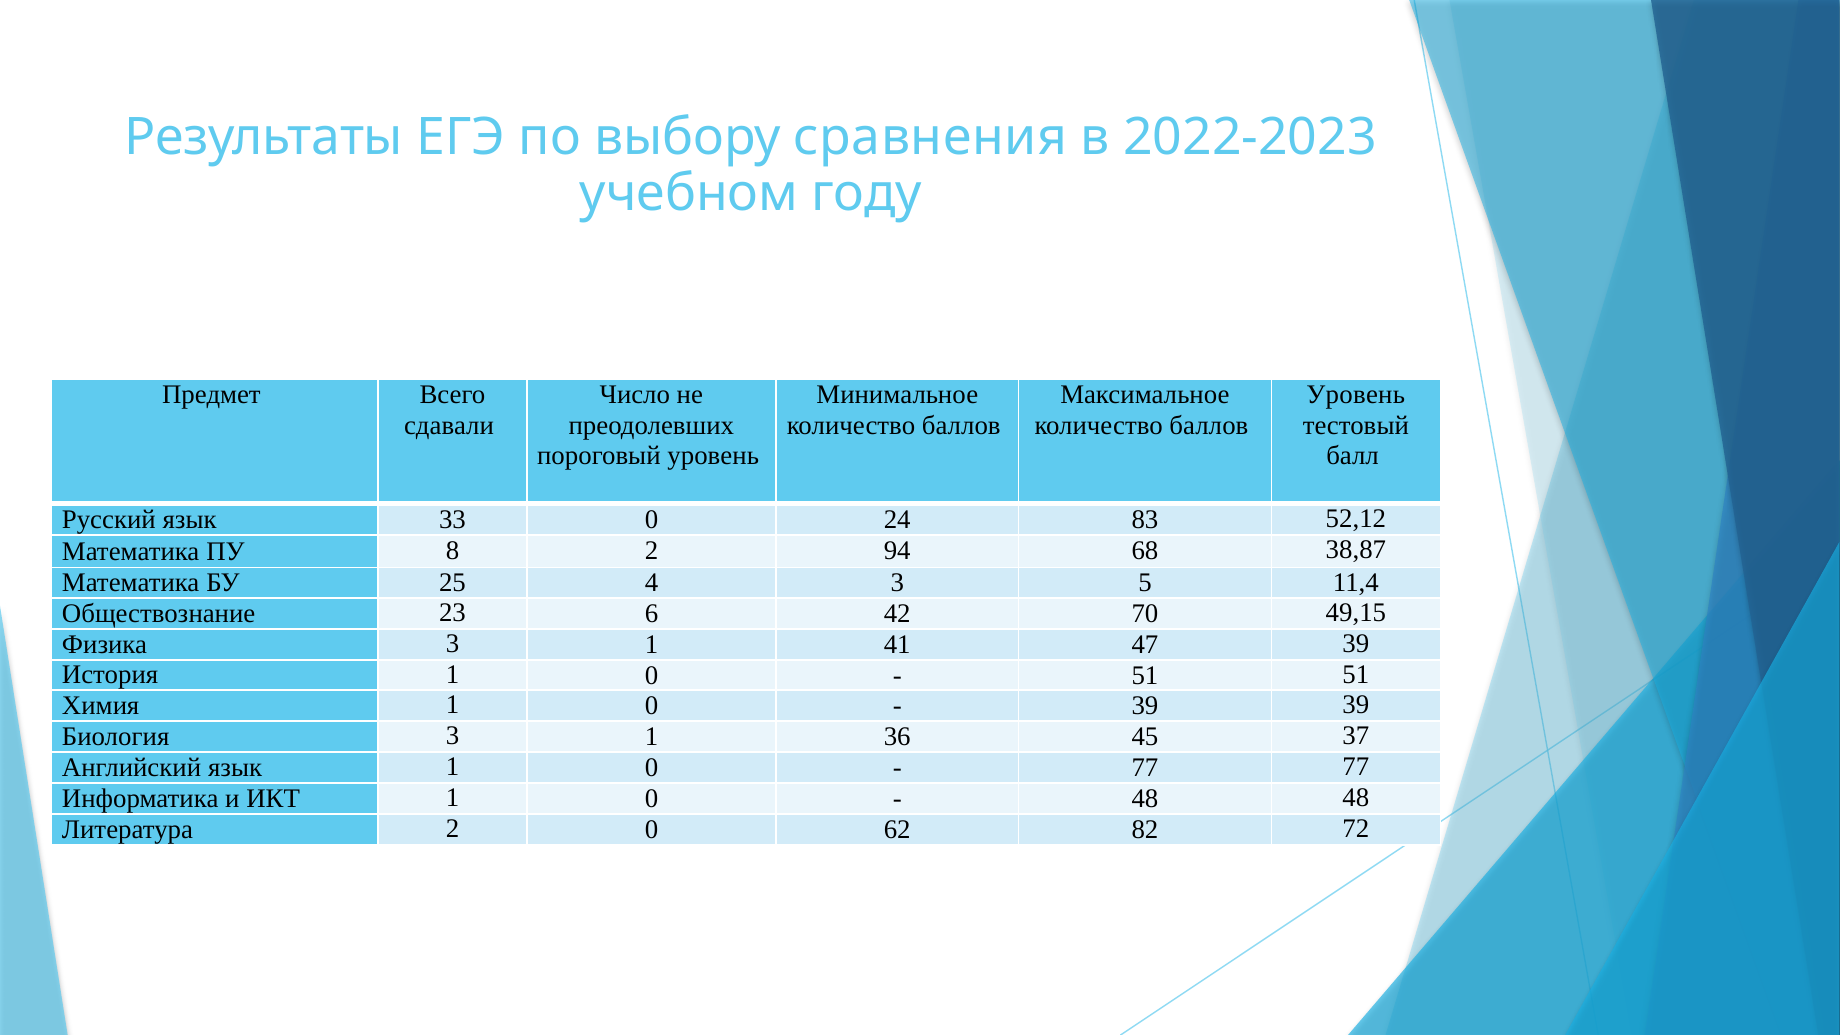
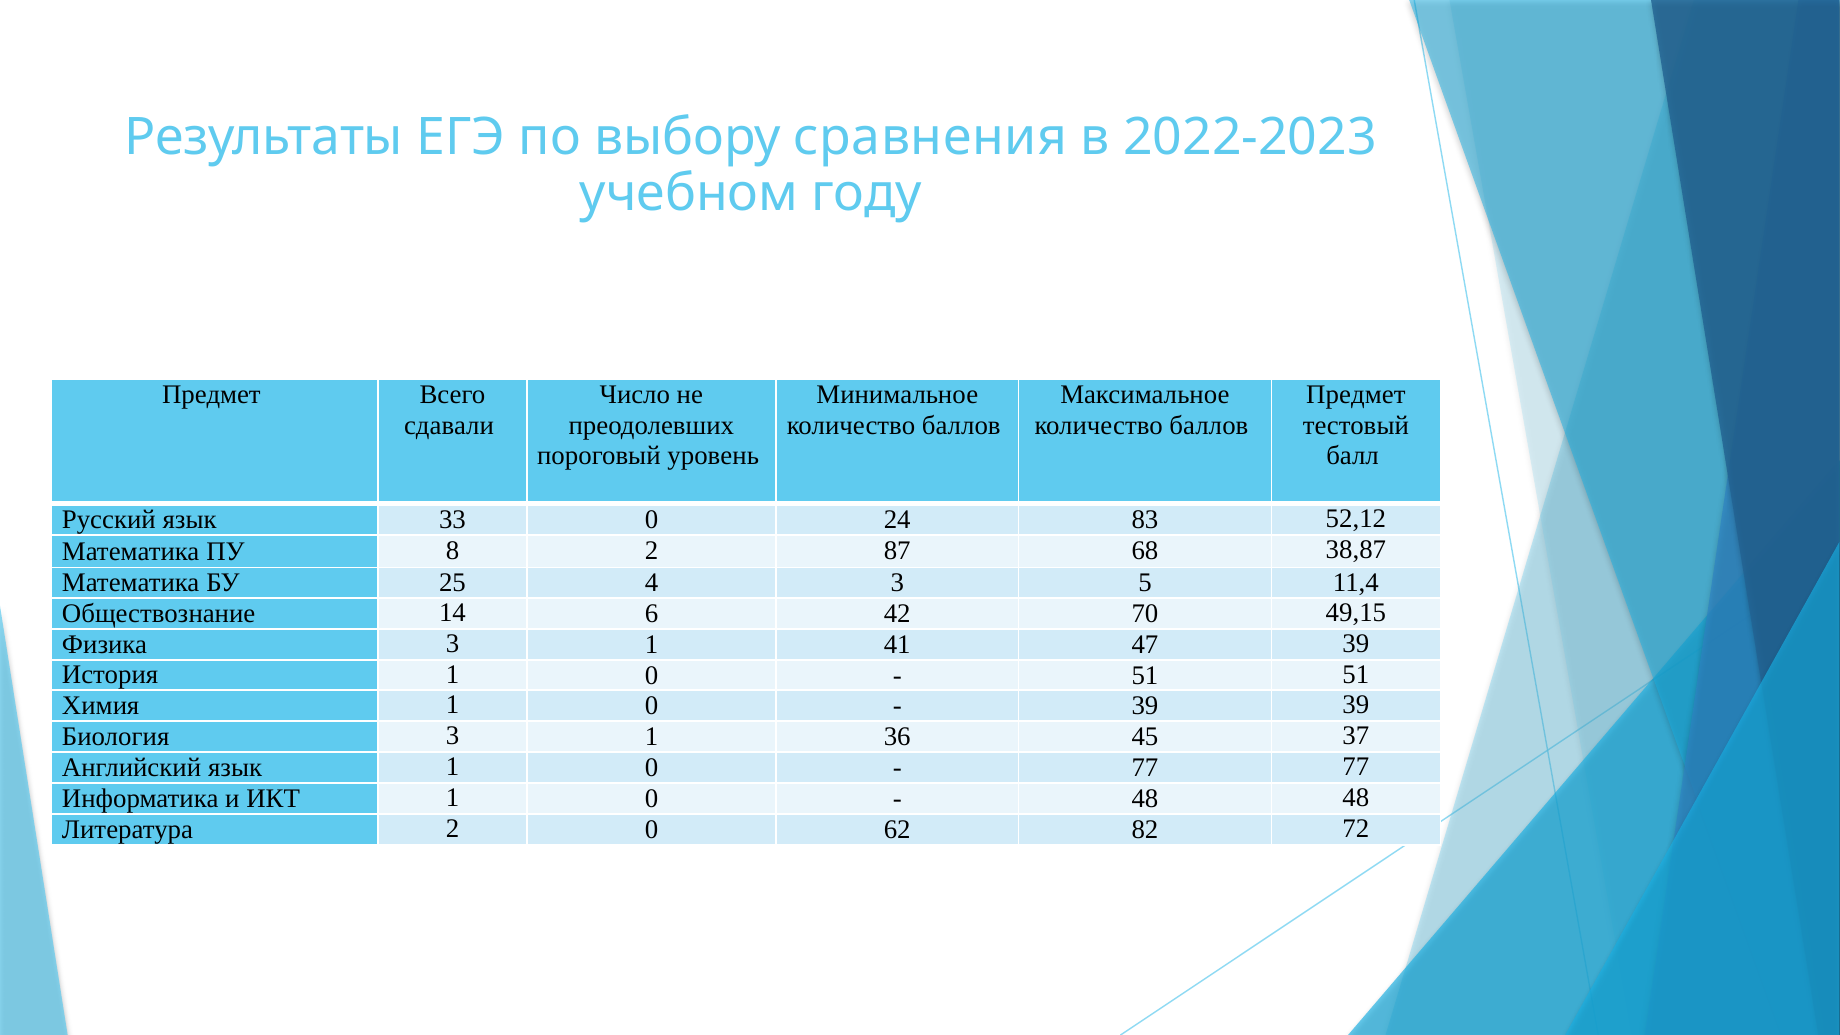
Уровень at (1356, 395): Уровень -> Предмет
94: 94 -> 87
23: 23 -> 14
